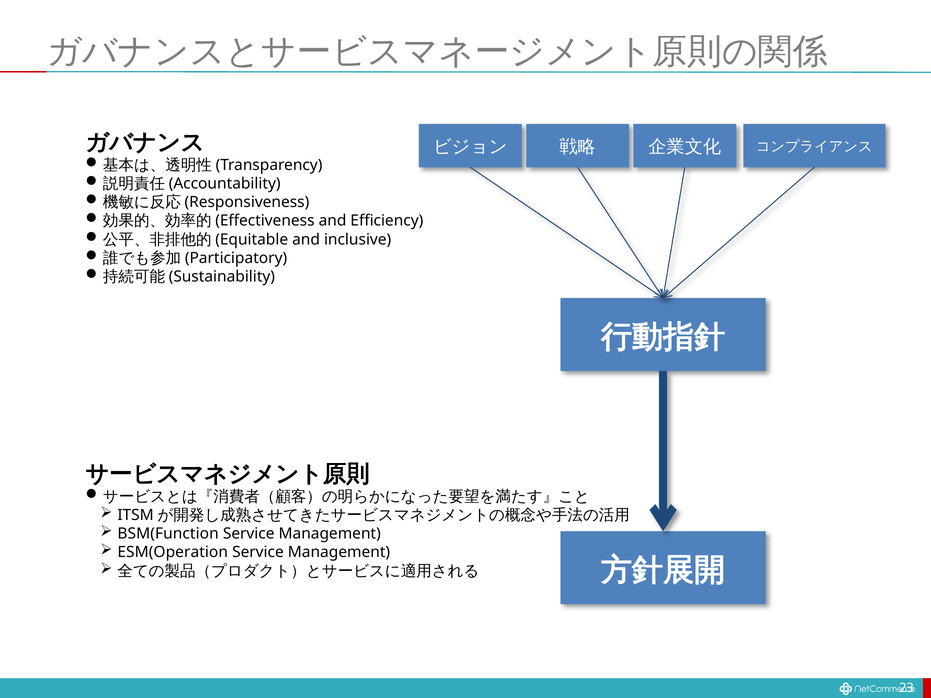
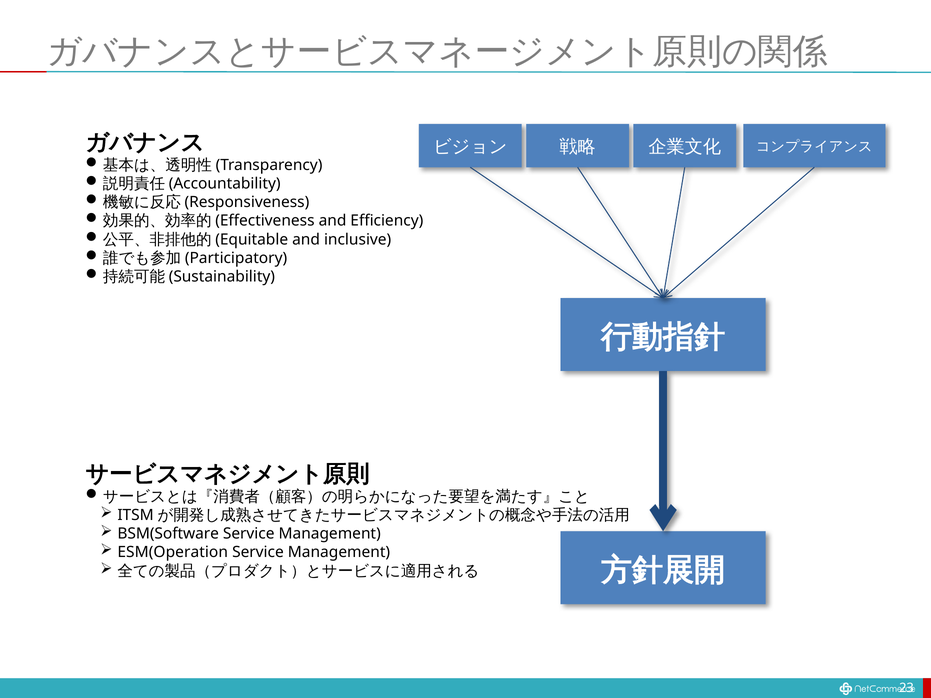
BSM(Function: BSM(Function -> BSM(Software
